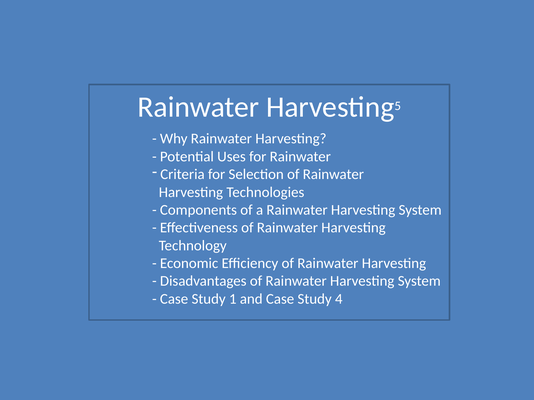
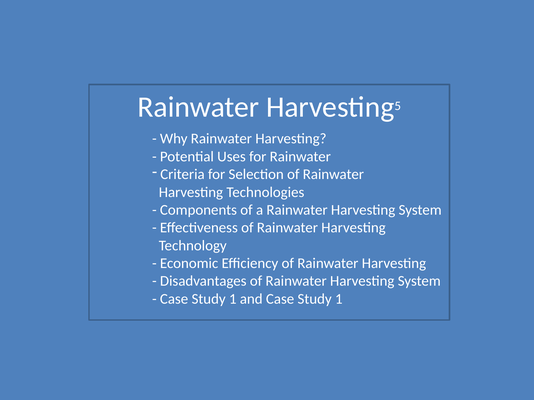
and Case Study 4: 4 -> 1
